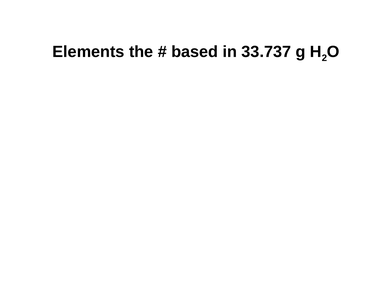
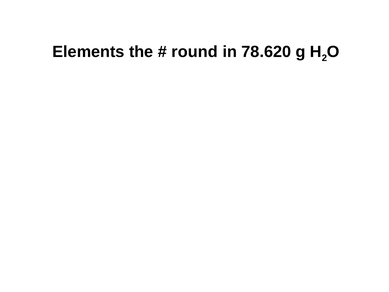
based: based -> round
33.737: 33.737 -> 78.620
